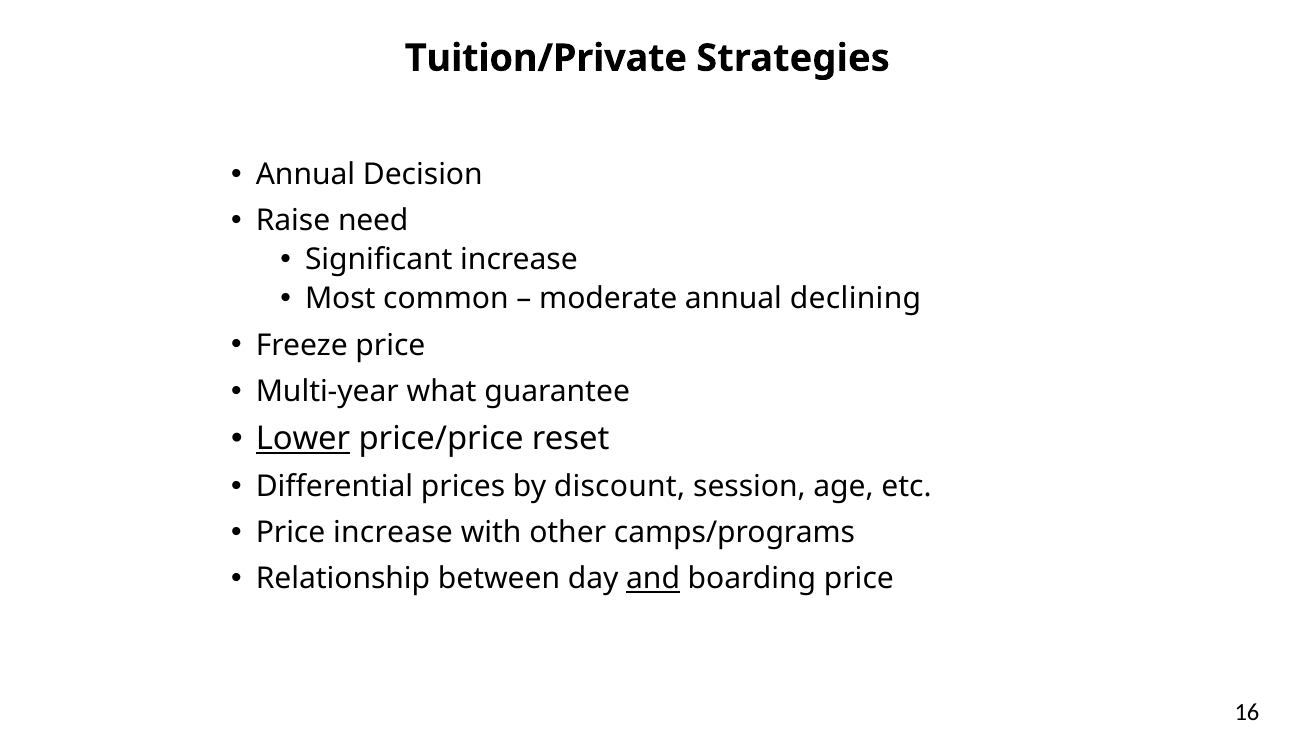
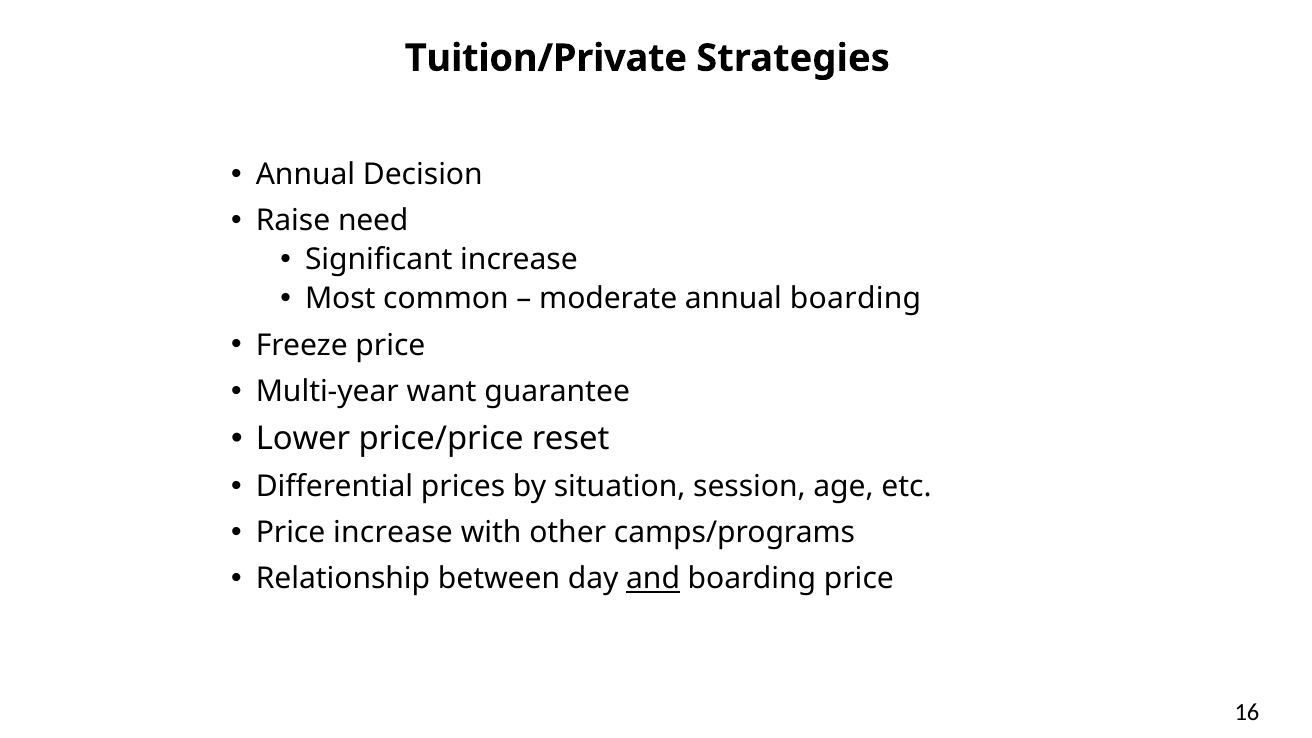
annual declining: declining -> boarding
what: what -> want
Lower underline: present -> none
discount: discount -> situation
